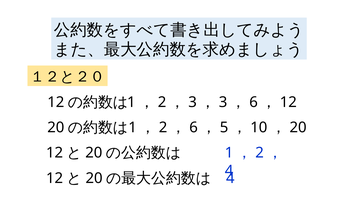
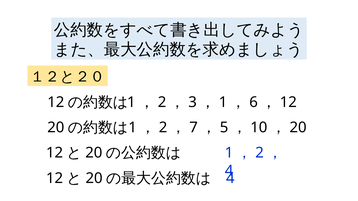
3 at (223, 102): 3 -> 1
6 at (194, 128): 6 -> 7
